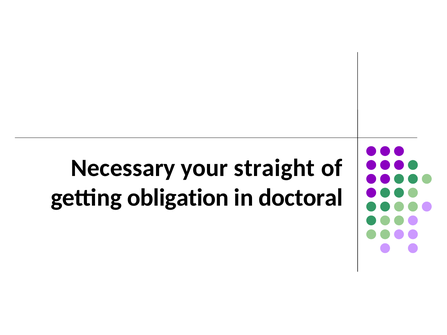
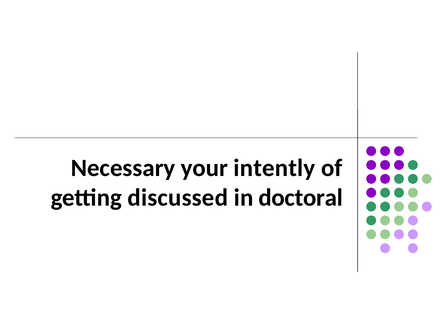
straight: straight -> intently
obligation: obligation -> discussed
